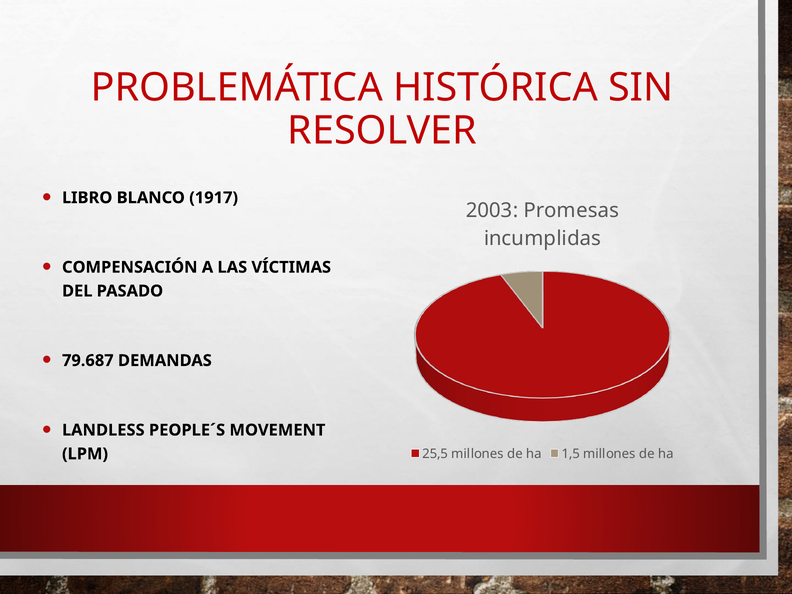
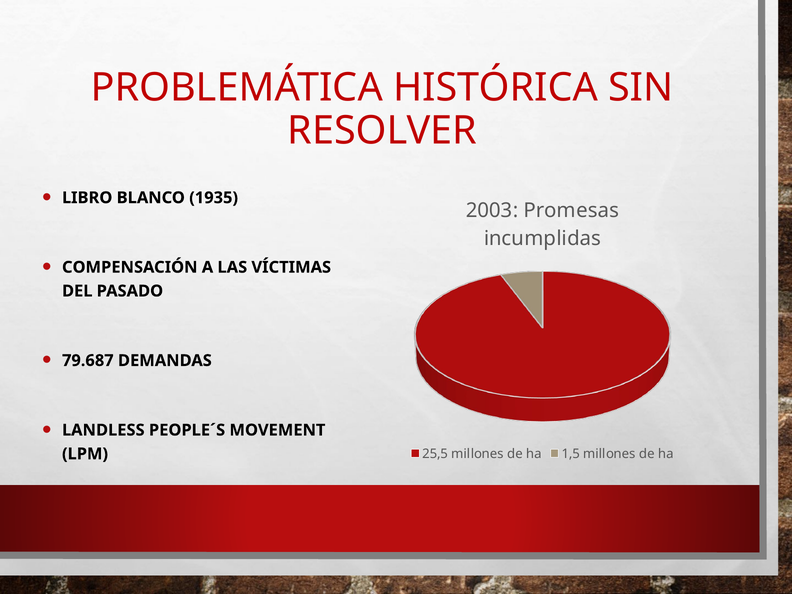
1917: 1917 -> 1935
